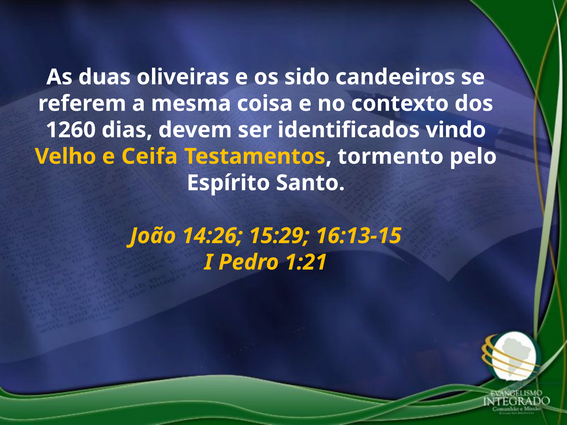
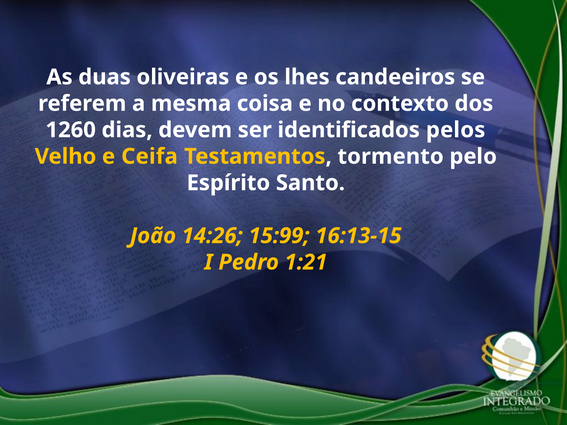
sido: sido -> lhes
vindo: vindo -> pelos
15:29: 15:29 -> 15:99
